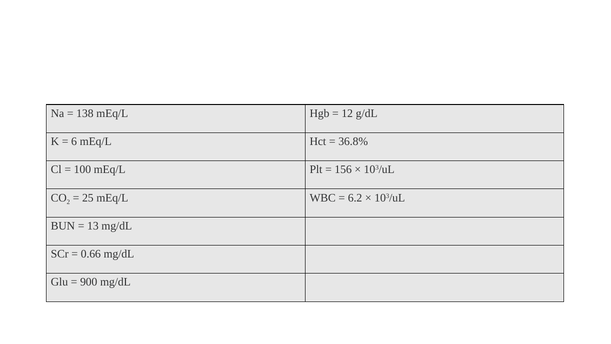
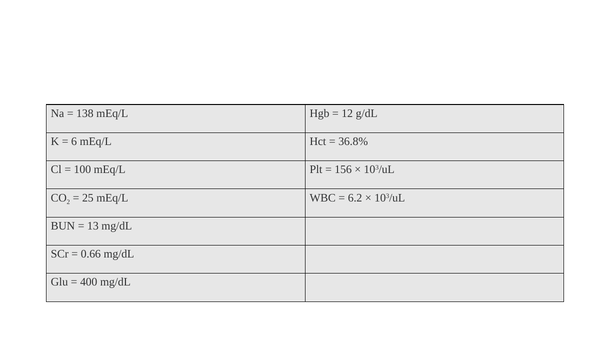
900: 900 -> 400
